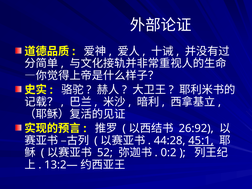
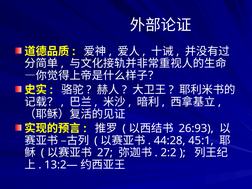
26:92: 26:92 -> 26:93
45:1 underline: present -> none
52: 52 -> 27
0:2: 0:2 -> 2:2
